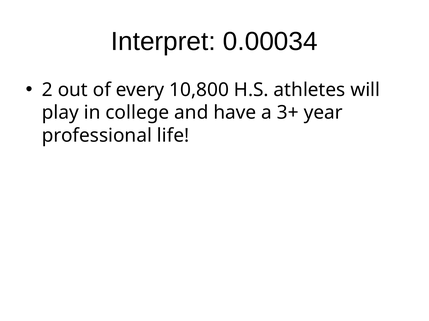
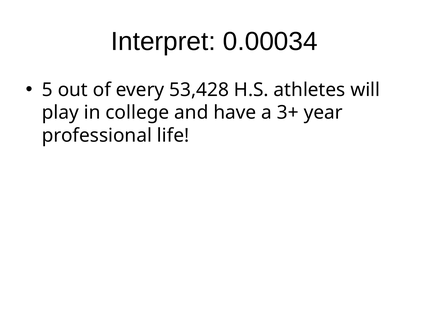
2: 2 -> 5
10,800: 10,800 -> 53,428
